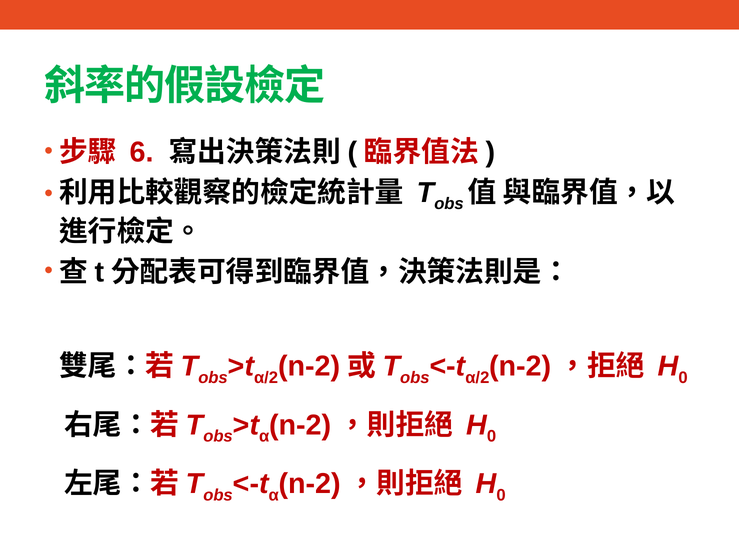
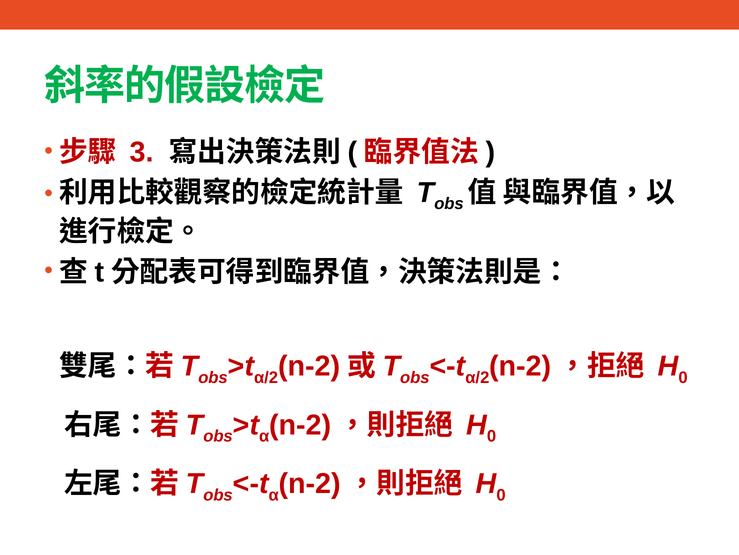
6: 6 -> 3
